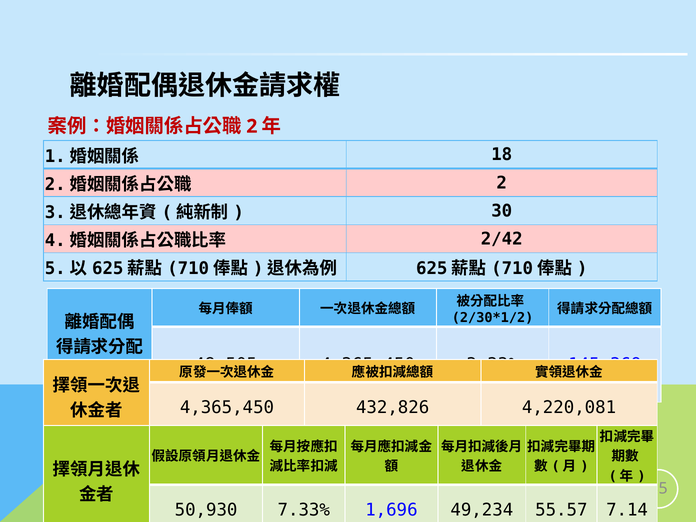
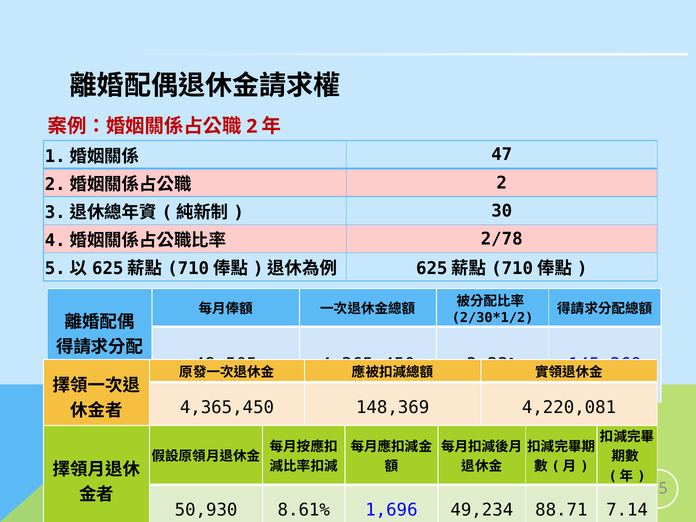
18: 18 -> 47
2/42: 2/42 -> 2/78
432,826: 432,826 -> 148,369
7.33%: 7.33% -> 8.61%
55.57: 55.57 -> 88.71
